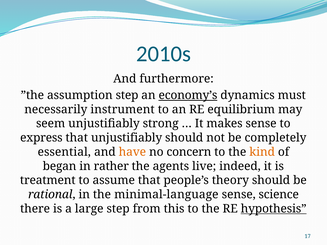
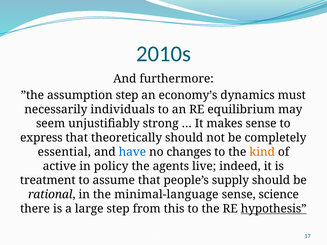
economy’s underline: present -> none
instrument: instrument -> individuals
that unjustifiably: unjustifiably -> theoretically
have colour: orange -> blue
concern: concern -> changes
began: began -> active
rather: rather -> policy
theory: theory -> supply
